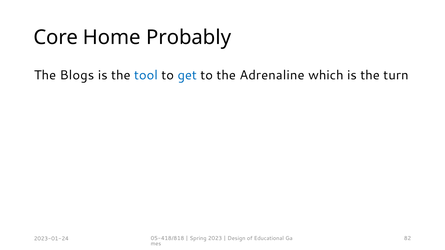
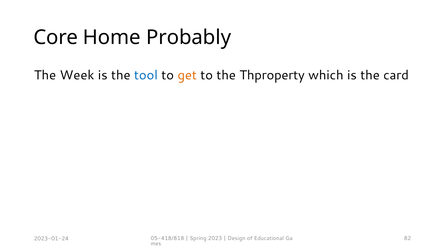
Blogs: Blogs -> Week
get colour: blue -> orange
Adrenaline: Adrenaline -> Thproperty
turn: turn -> card
